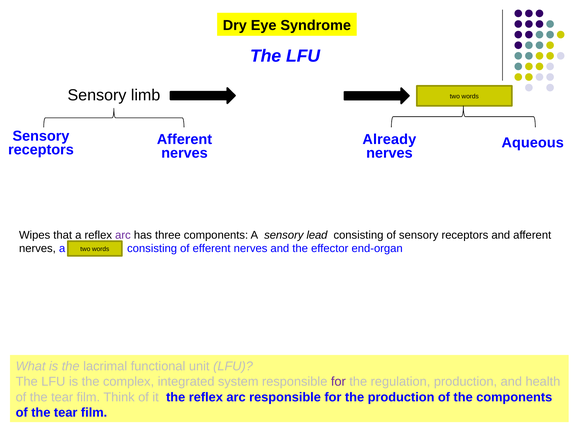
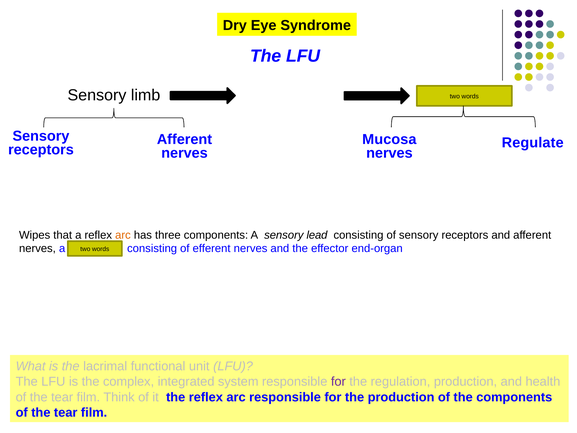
Already: Already -> Mucosa
Aqueous: Aqueous -> Regulate
arc at (123, 235) colour: purple -> orange
